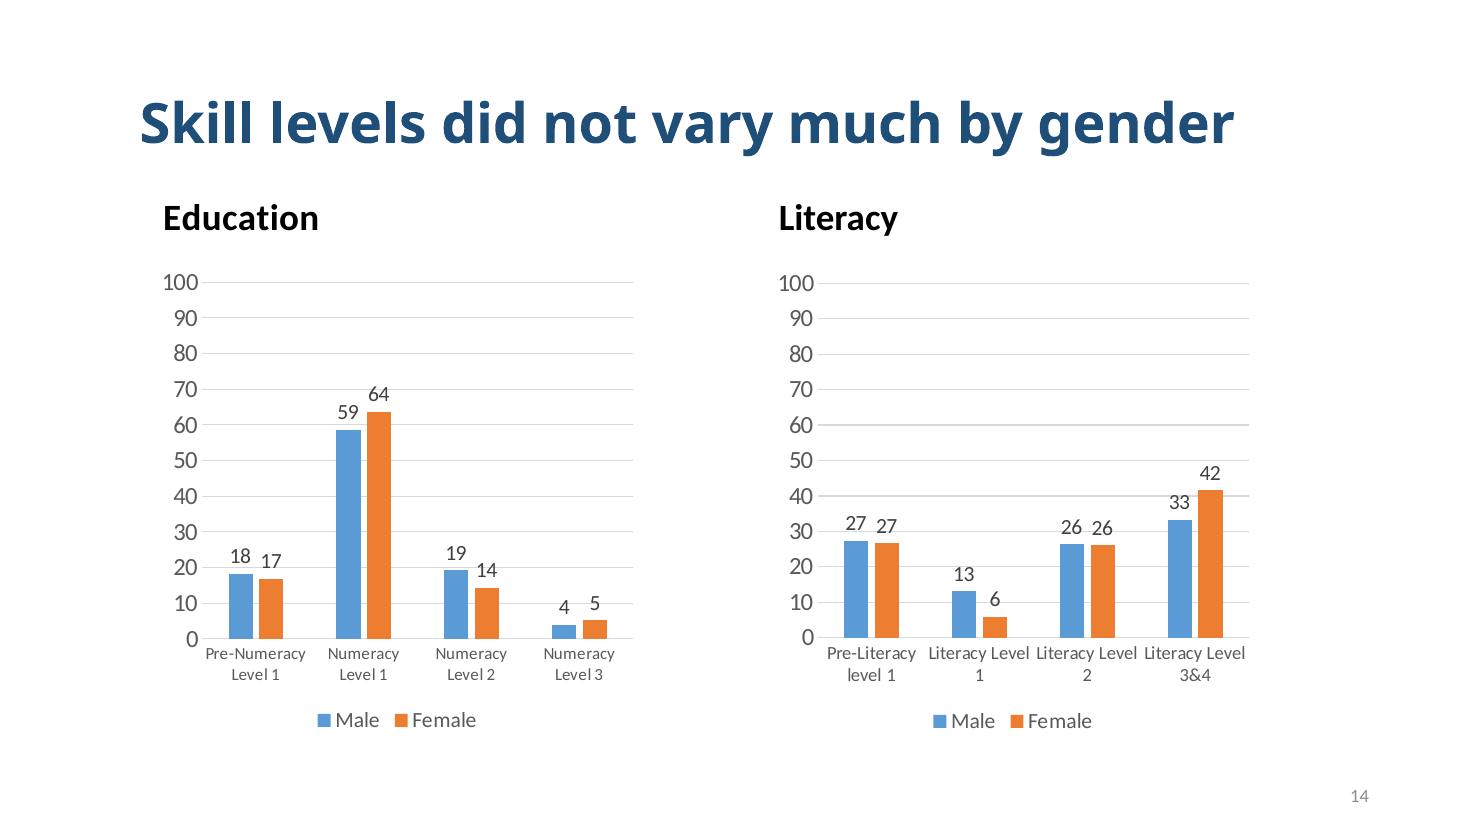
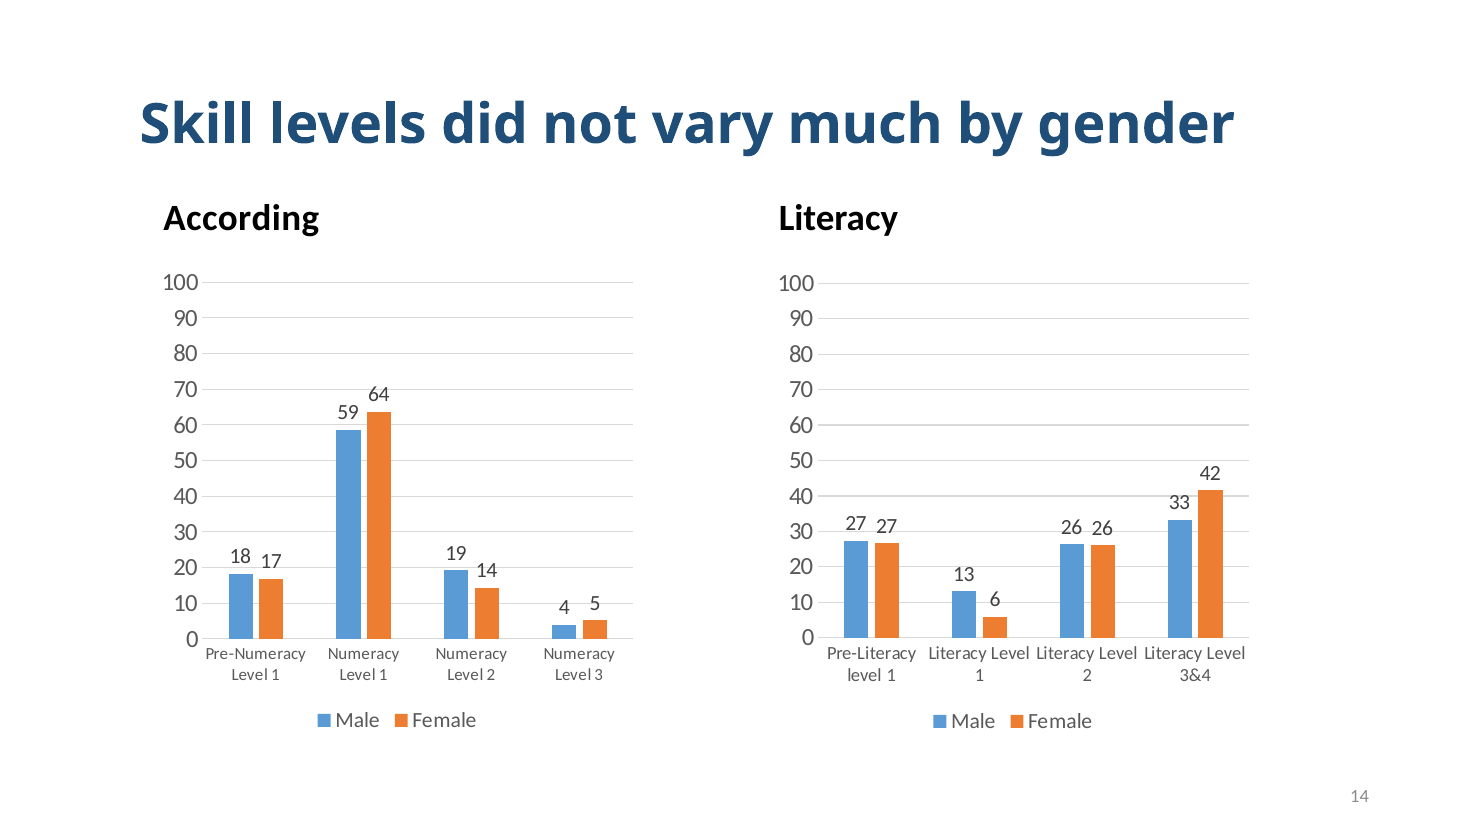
Education: Education -> According
